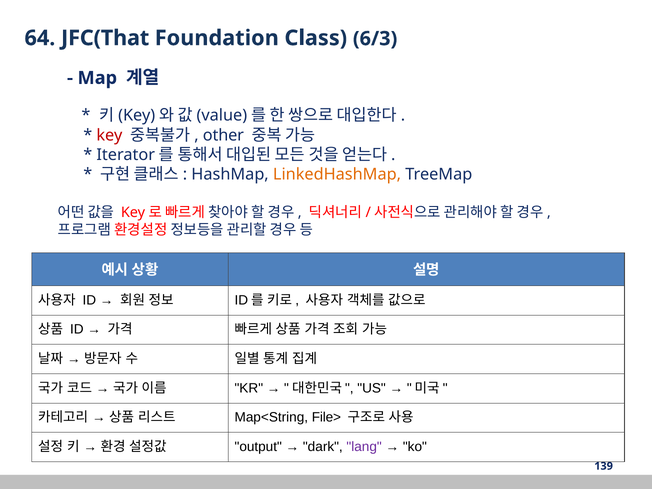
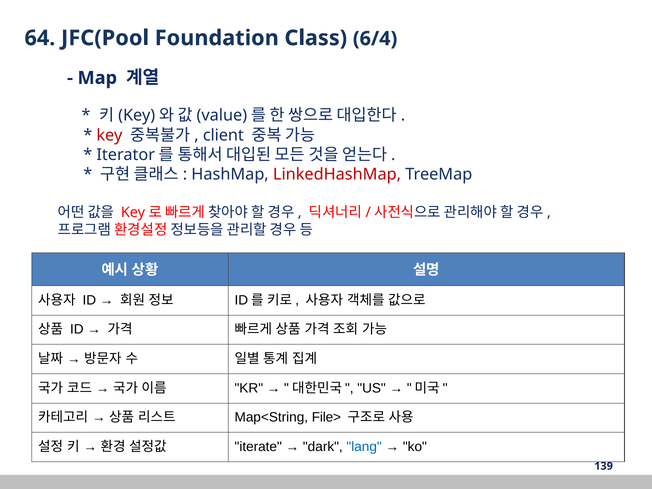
JFC(That: JFC(That -> JFC(Pool
6/3: 6/3 -> 6/4
other: other -> client
LinkedHashMap colour: orange -> red
output: output -> iterate
lang colour: purple -> blue
